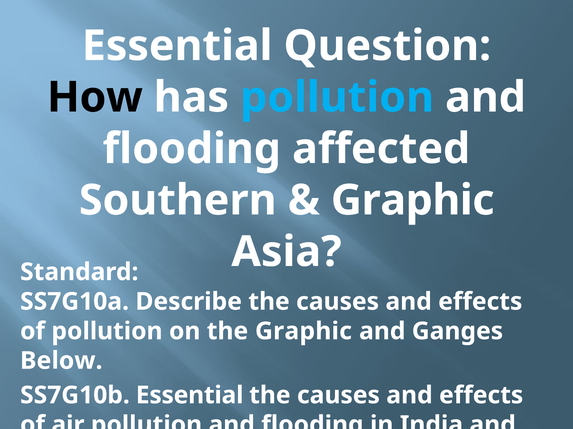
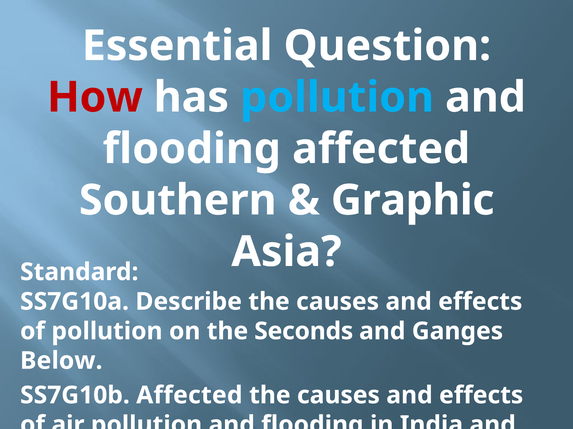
How colour: black -> red
the Graphic: Graphic -> Seconds
SS7G10b Essential: Essential -> Affected
